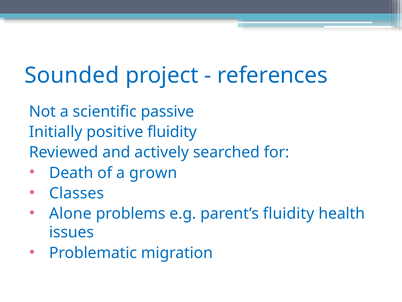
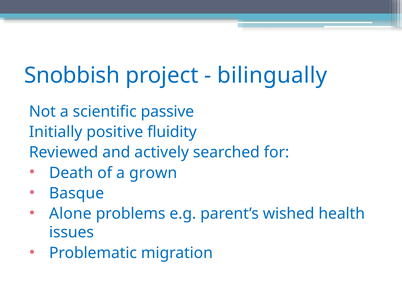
Sounded: Sounded -> Snobbish
references: references -> bilingually
Classes: Classes -> Basque
parent’s fluidity: fluidity -> wished
